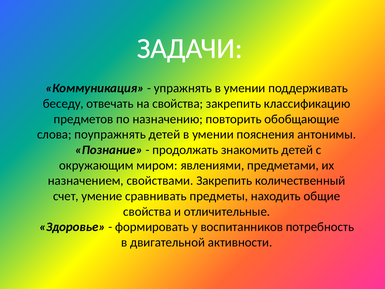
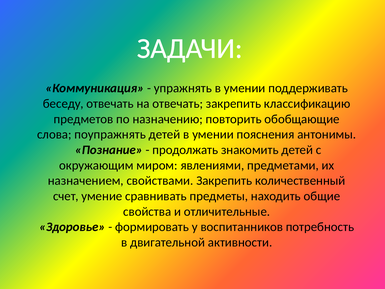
на свойства: свойства -> отвечать
